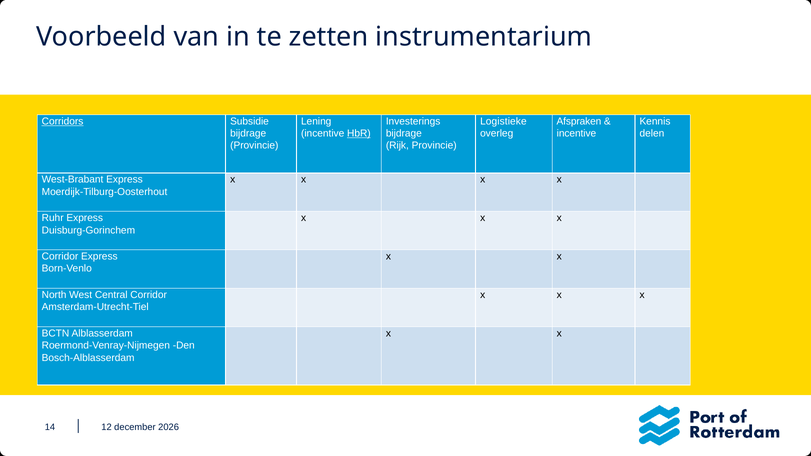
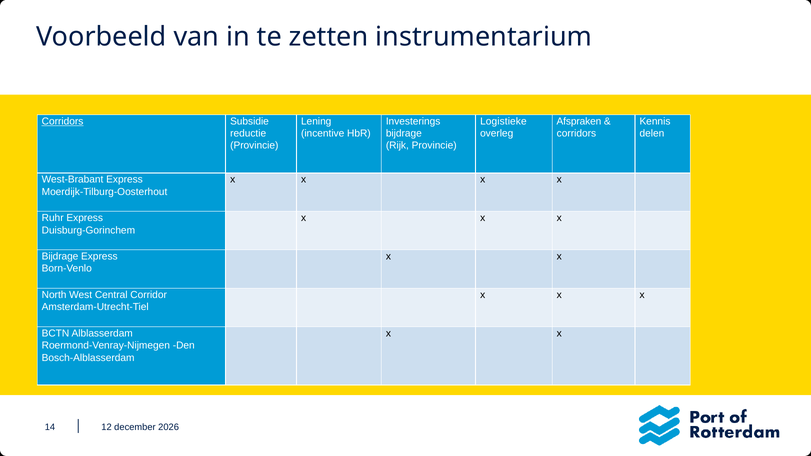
bijdrage at (248, 134): bijdrage -> reductie
HbR underline: present -> none
incentive at (576, 134): incentive -> corridors
Corridor at (60, 257): Corridor -> Bijdrage
